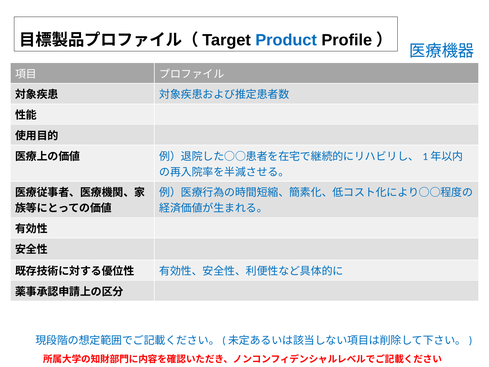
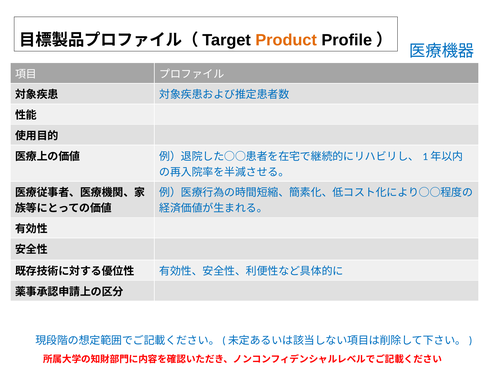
Product colour: blue -> orange
